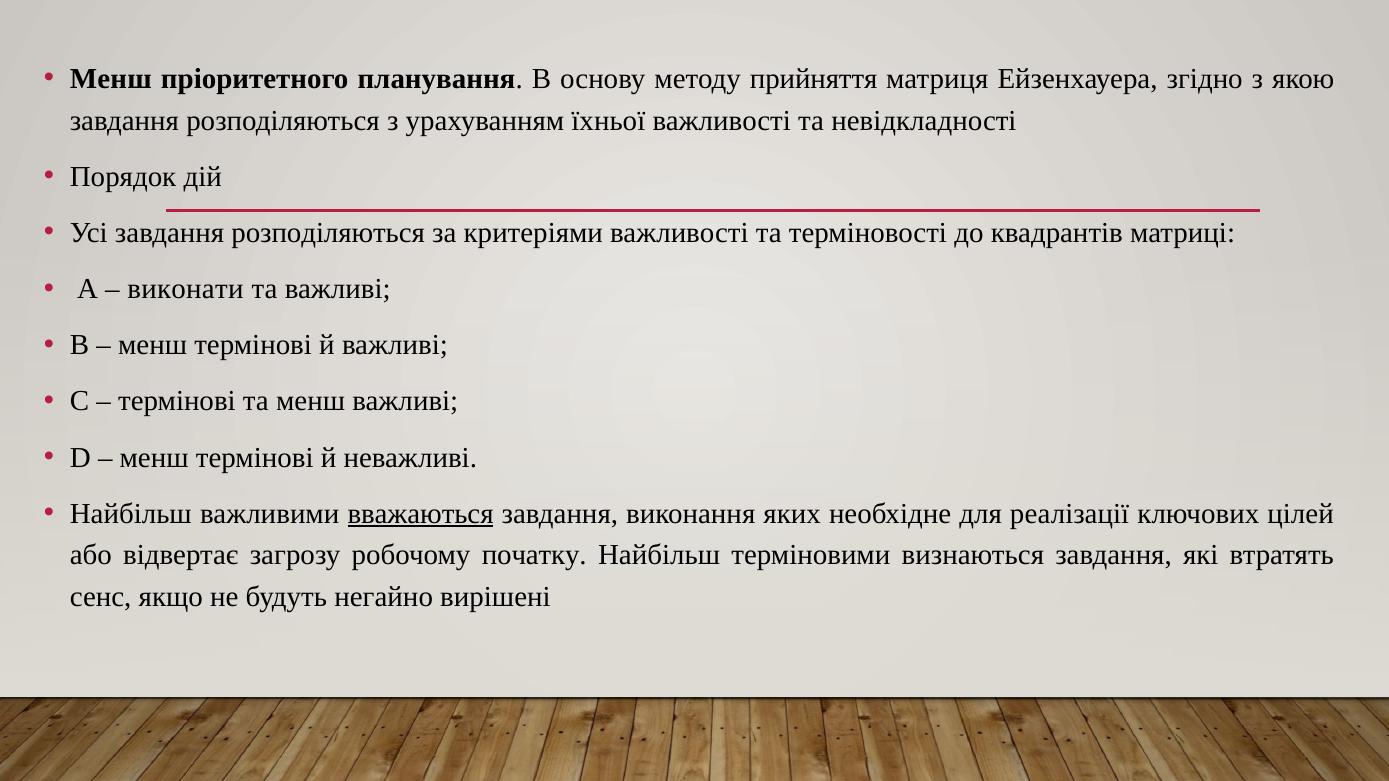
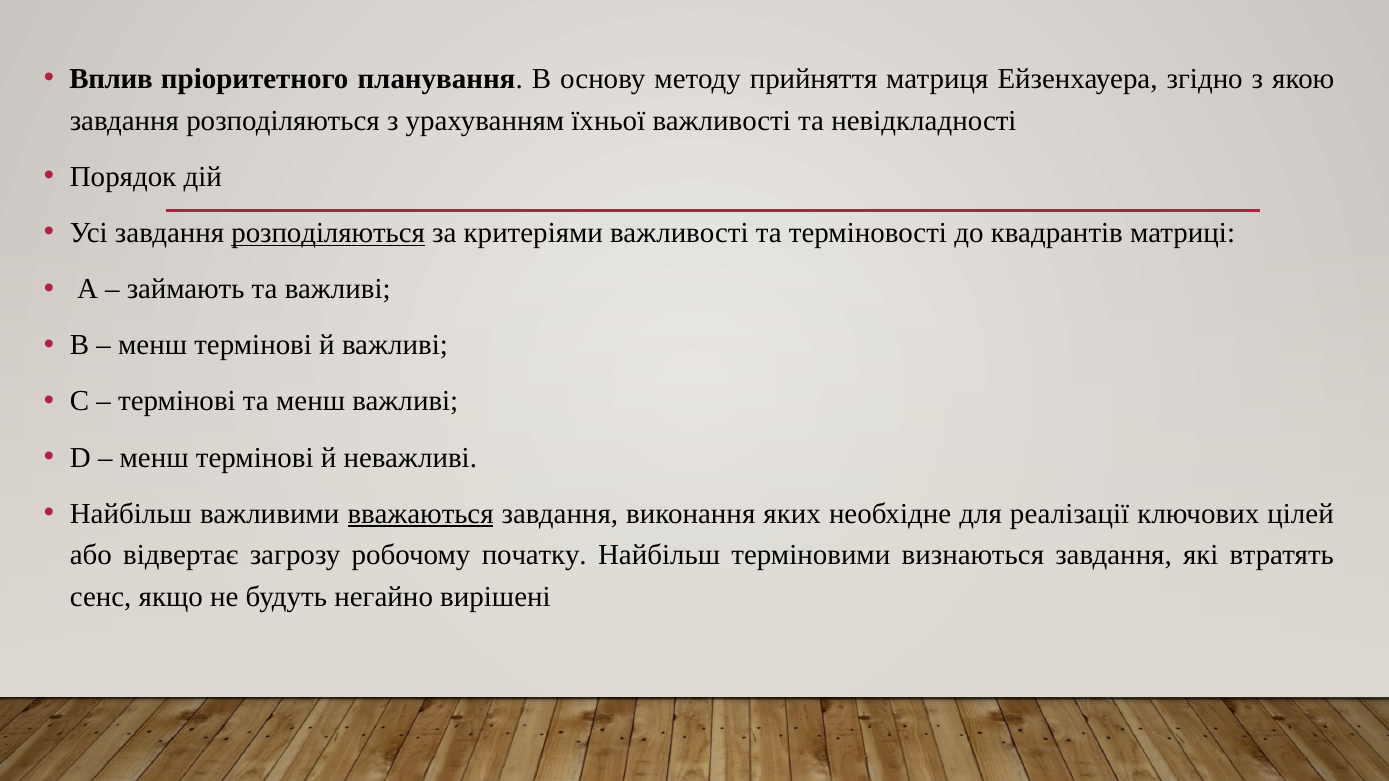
Менш at (111, 79): Менш -> Вплив
розподіляються at (328, 233) underline: none -> present
виконати: виконати -> займають
